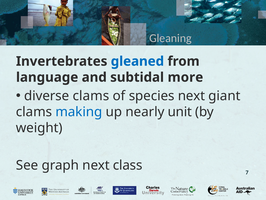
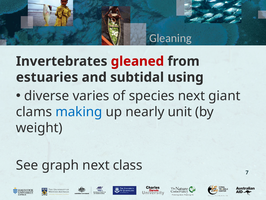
gleaned colour: blue -> red
language: language -> estuaries
more: more -> using
diverse clams: clams -> varies
